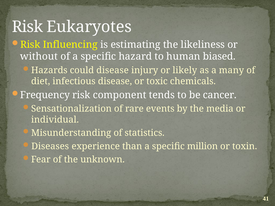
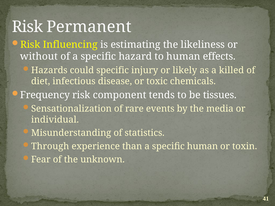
Eukaryotes: Eukaryotes -> Permanent
biased: biased -> effects
could disease: disease -> specific
many: many -> killed
cancer: cancer -> tissues
Diseases: Diseases -> Through
specific million: million -> human
